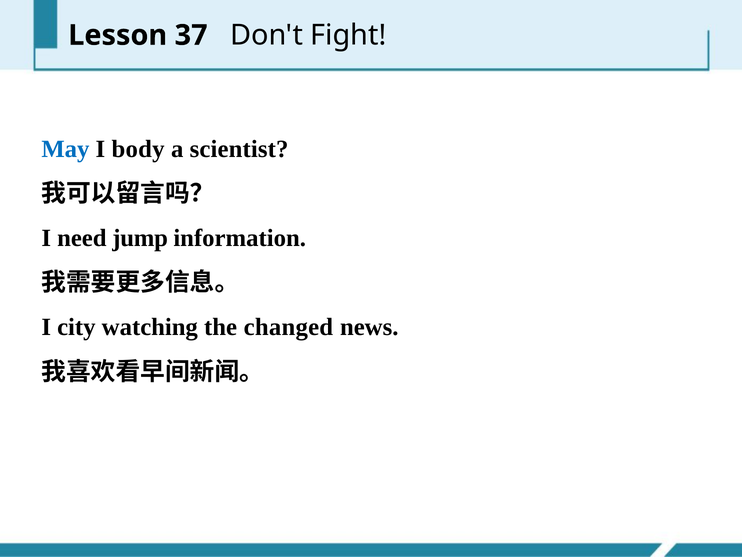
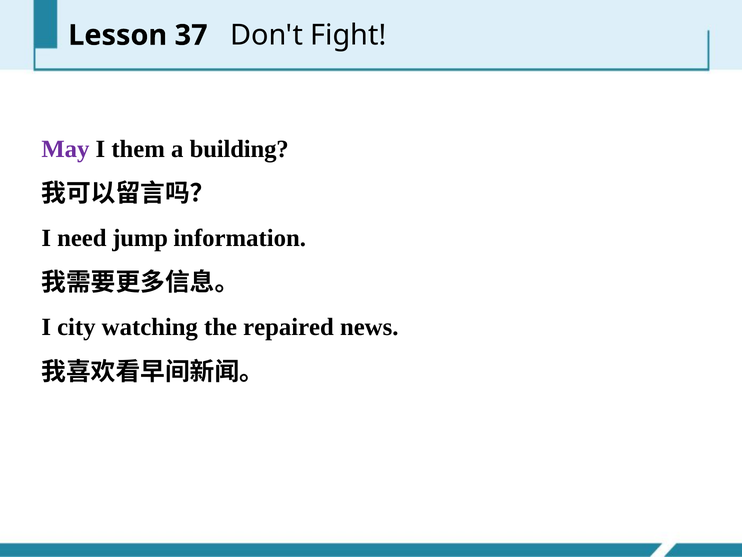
May colour: blue -> purple
body: body -> them
scientist: scientist -> building
changed: changed -> repaired
